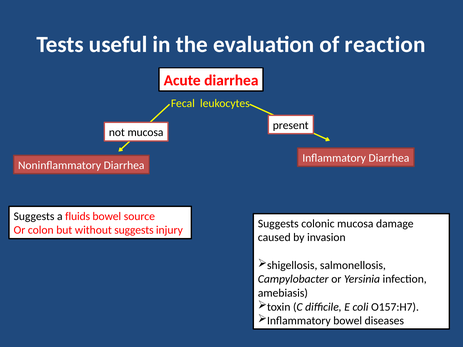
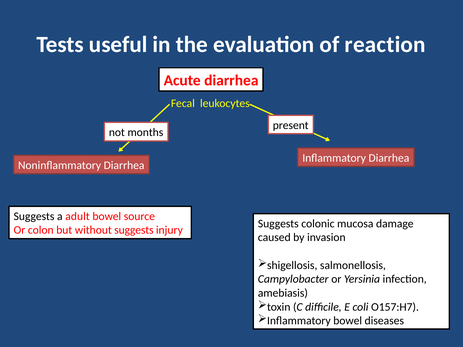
not mucosa: mucosa -> months
fluids: fluids -> adult
